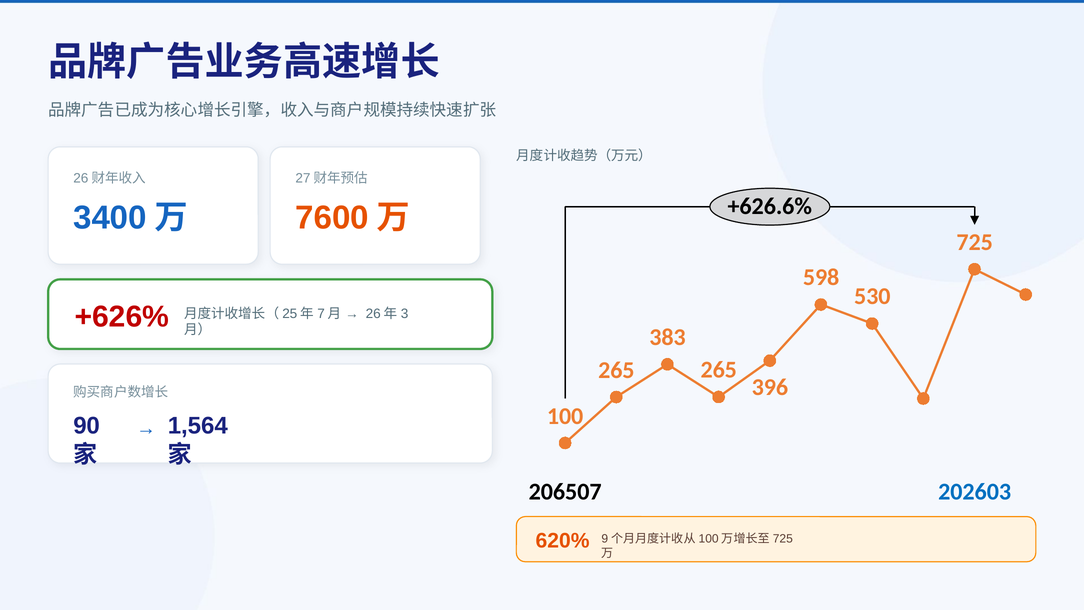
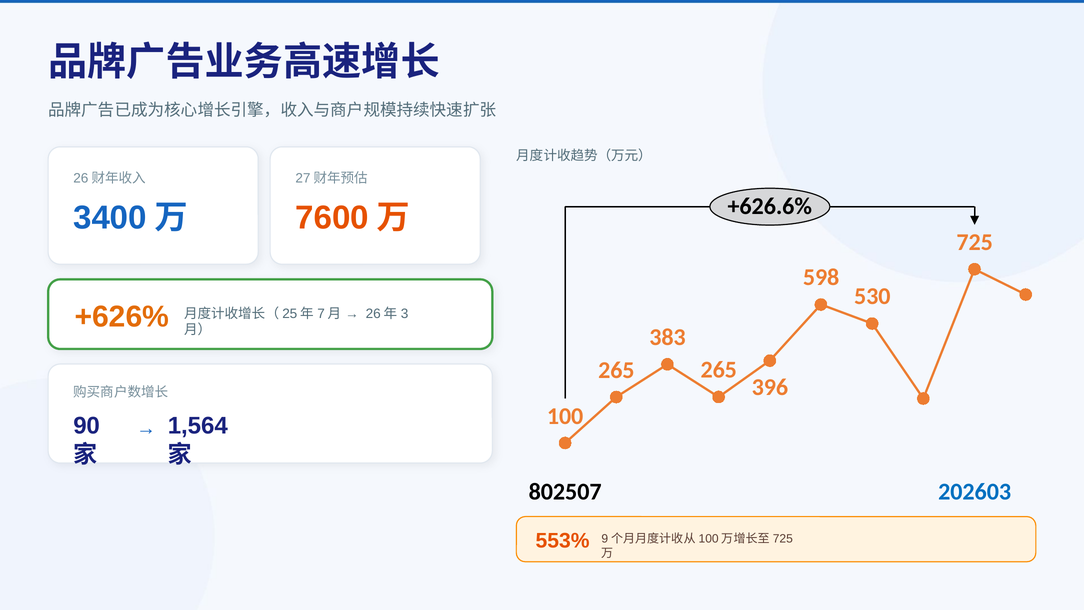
+626% colour: red -> orange
206507: 206507 -> 802507
620%: 620% -> 553%
